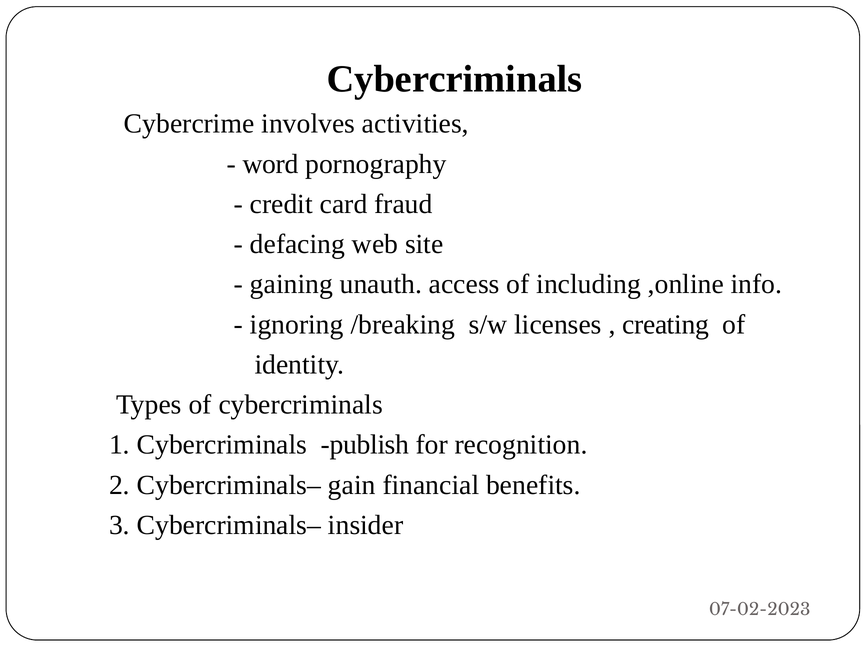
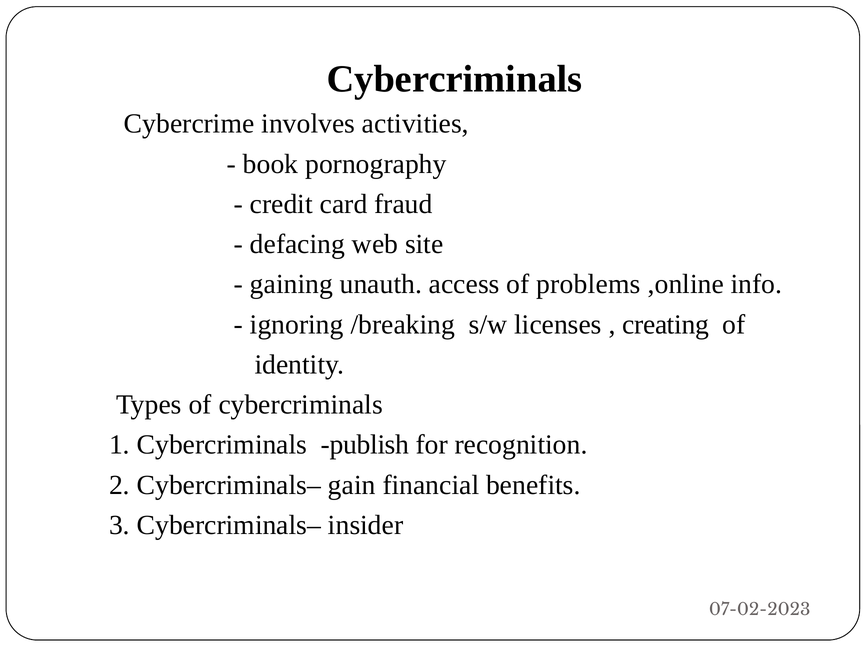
word: word -> book
including: including -> problems
